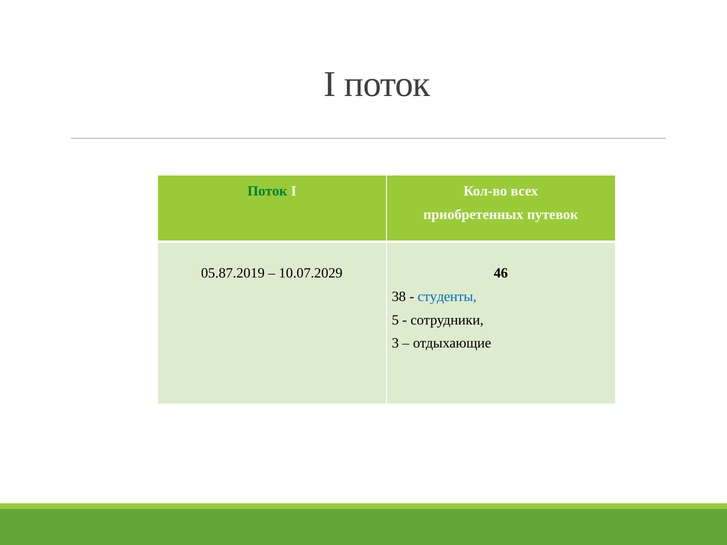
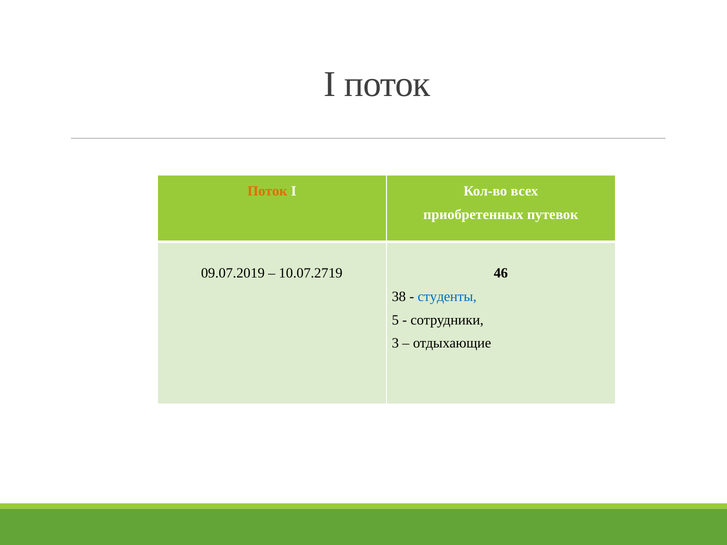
Поток at (267, 191) colour: green -> orange
05.87.2019: 05.87.2019 -> 09.07.2019
10.07.2029: 10.07.2029 -> 10.07.2719
